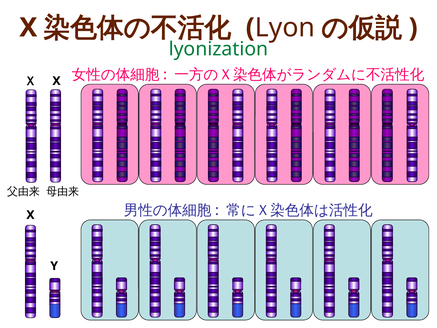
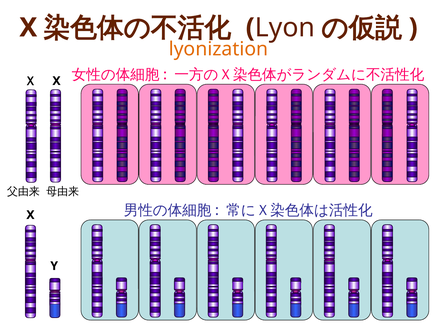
lyonization colour: green -> orange
